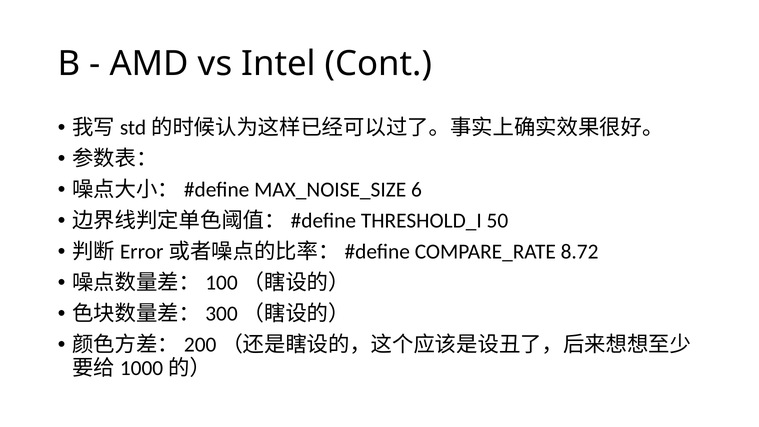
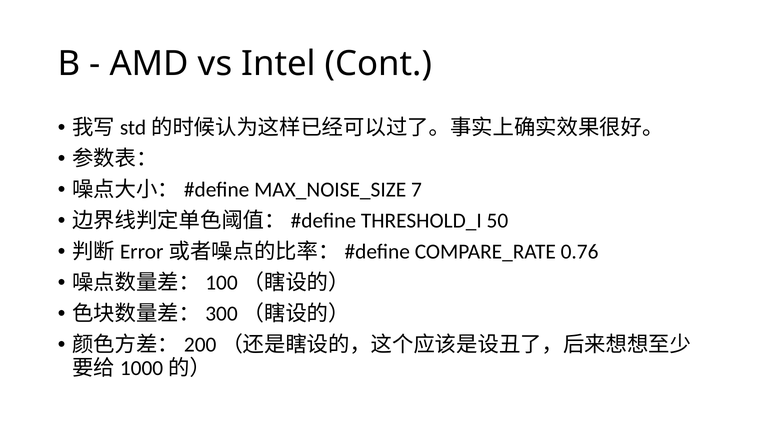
6: 6 -> 7
8.72: 8.72 -> 0.76
